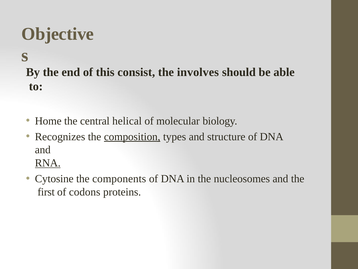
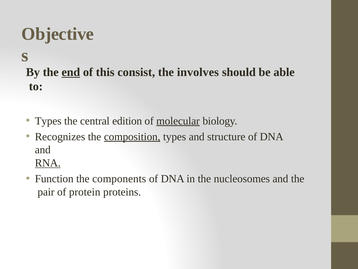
end underline: none -> present
Home at (48, 121): Home -> Types
helical: helical -> edition
molecular underline: none -> present
Cytosine: Cytosine -> Function
first: first -> pair
codons: codons -> protein
